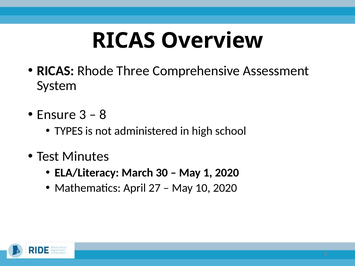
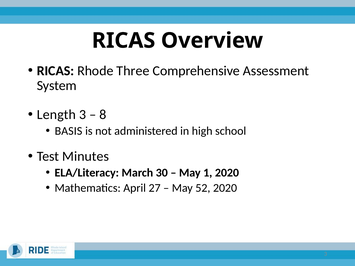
Ensure: Ensure -> Length
TYPES: TYPES -> BASIS
10: 10 -> 52
